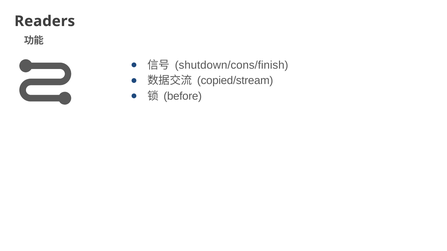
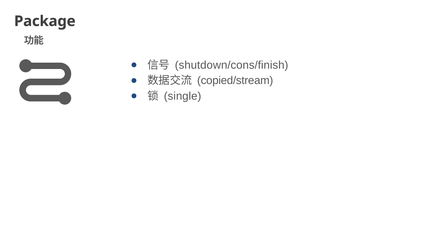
Readers: Readers -> Package
before: before -> single
